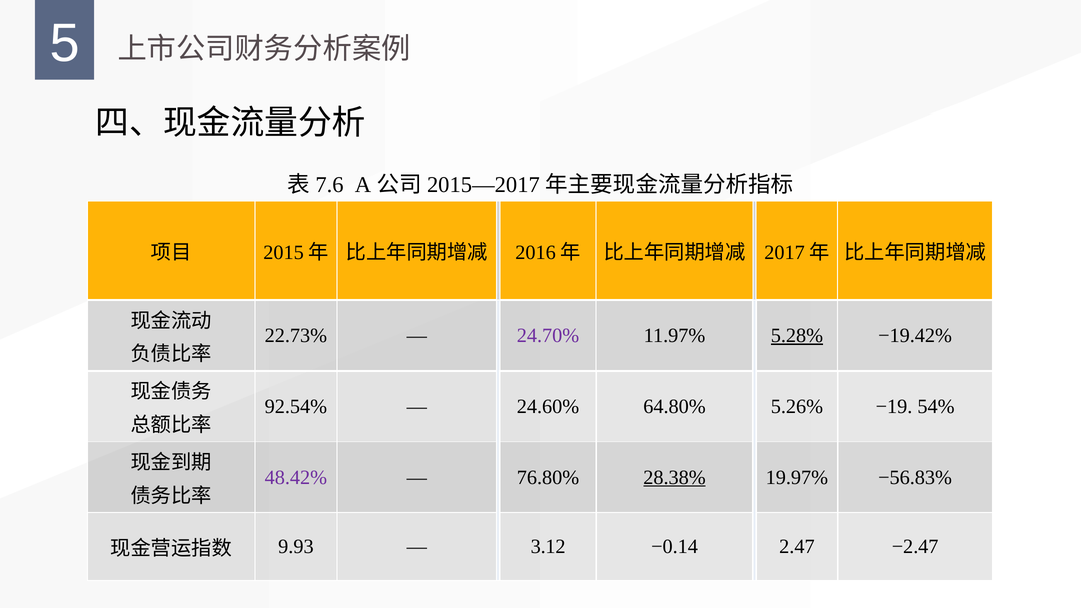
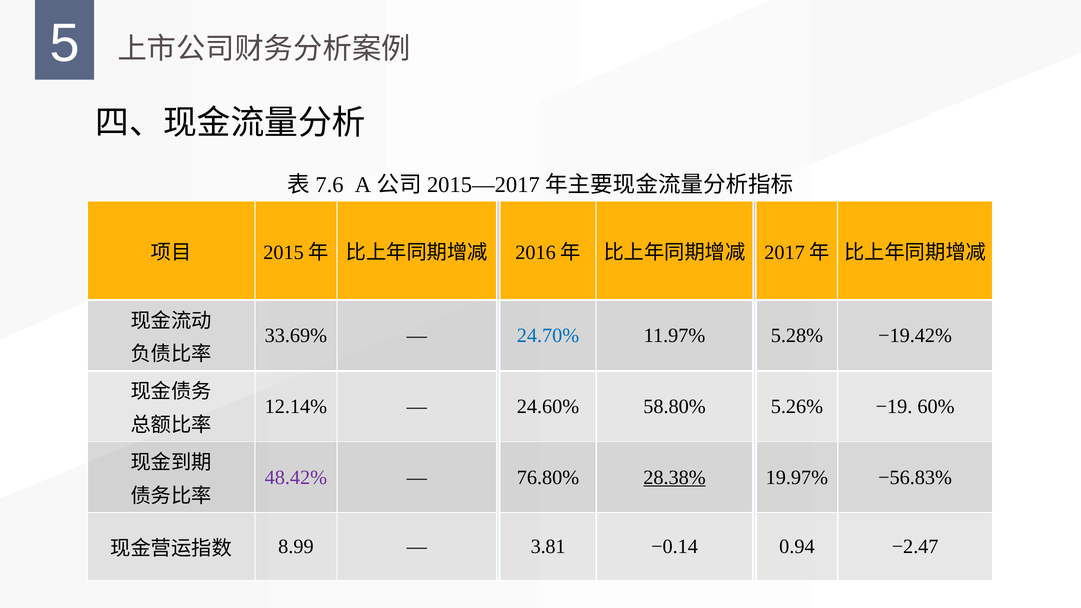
22.73%: 22.73% -> 33.69%
24.70% colour: purple -> blue
5.28% underline: present -> none
92.54%: 92.54% -> 12.14%
64.80%: 64.80% -> 58.80%
54%: 54% -> 60%
9.93: 9.93 -> 8.99
3.12: 3.12 -> 3.81
2.47: 2.47 -> 0.94
